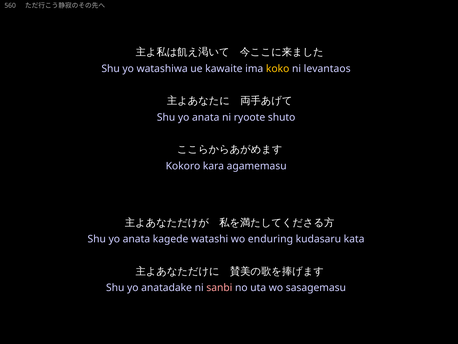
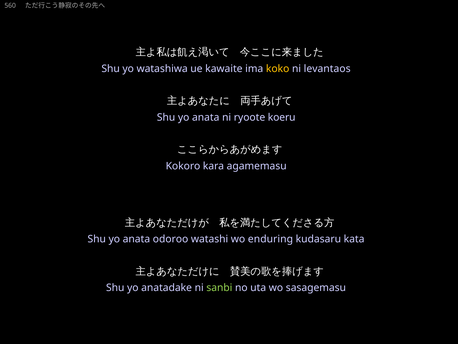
shuto: shuto -> koeru
kagede: kagede -> odoroo
sanbi colour: pink -> light green
